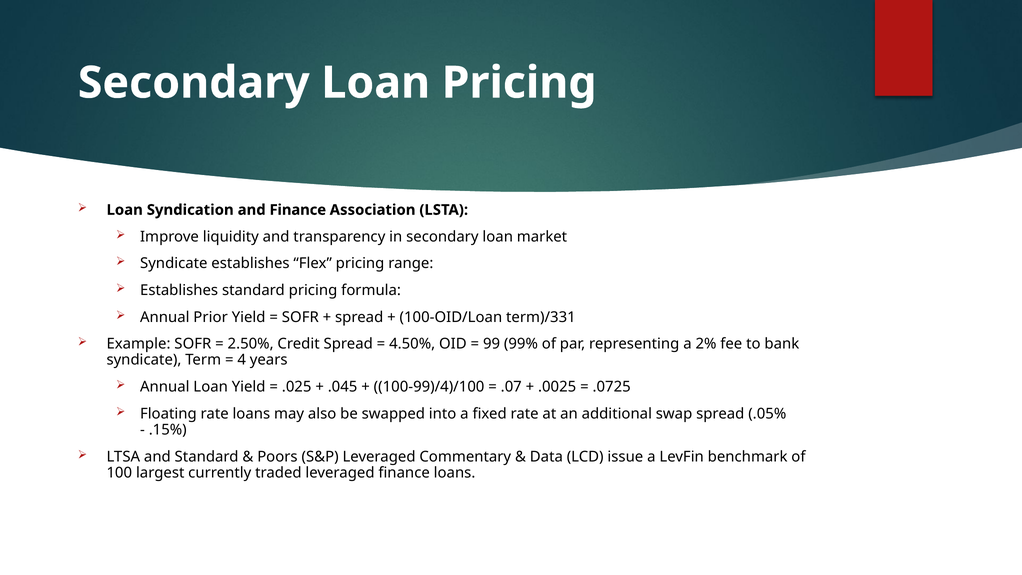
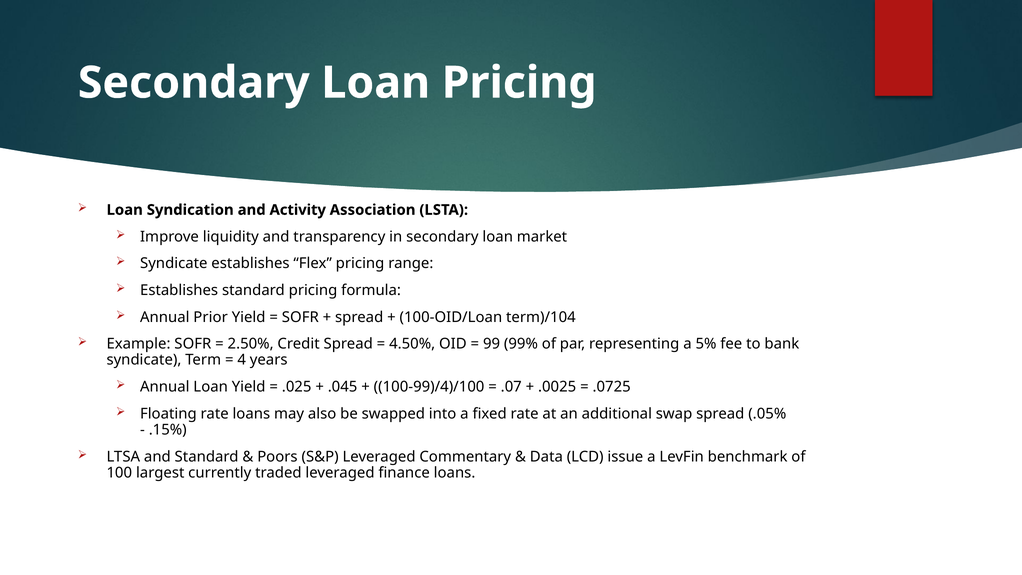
and Finance: Finance -> Activity
term)/331: term)/331 -> term)/104
2%: 2% -> 5%
